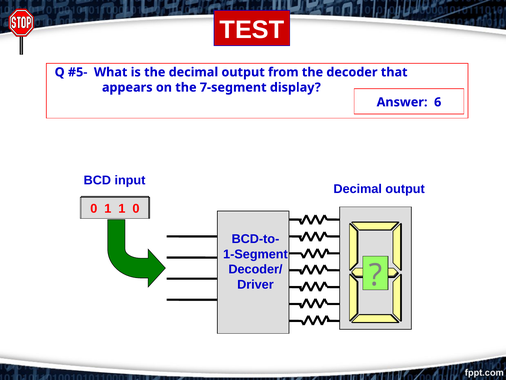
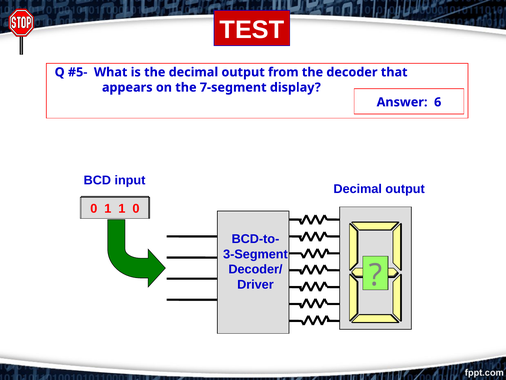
1-Segment: 1-Segment -> 3-Segment
